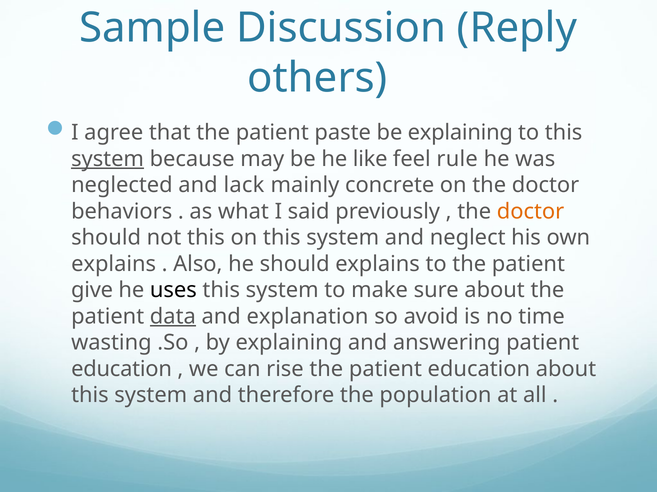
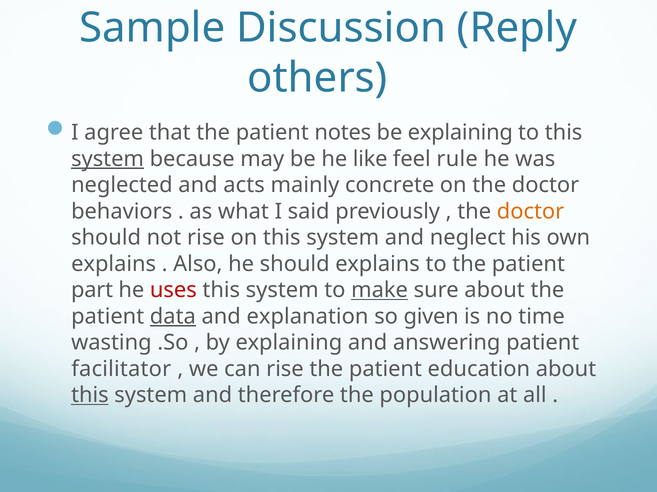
paste: paste -> notes
lack: lack -> acts
not this: this -> rise
give: give -> part
uses colour: black -> red
make underline: none -> present
avoid: avoid -> given
education at (122, 369): education -> facilitator
this at (90, 396) underline: none -> present
